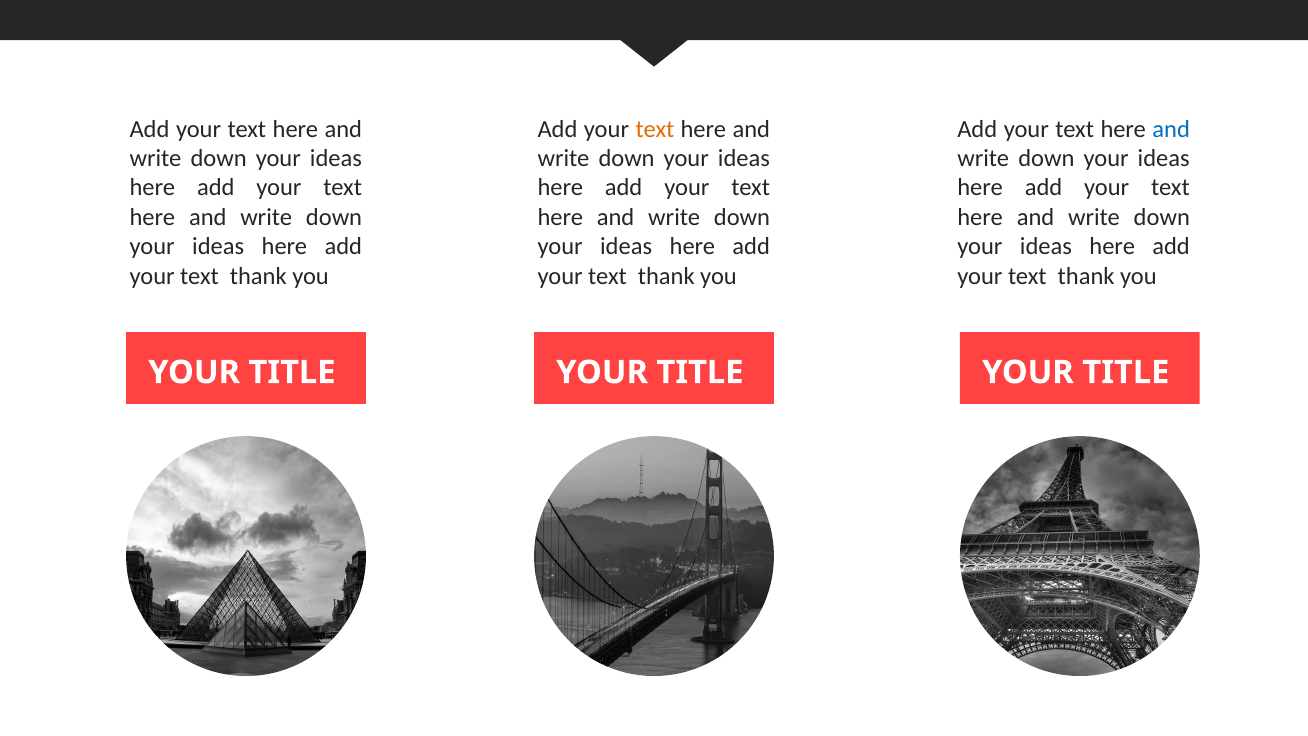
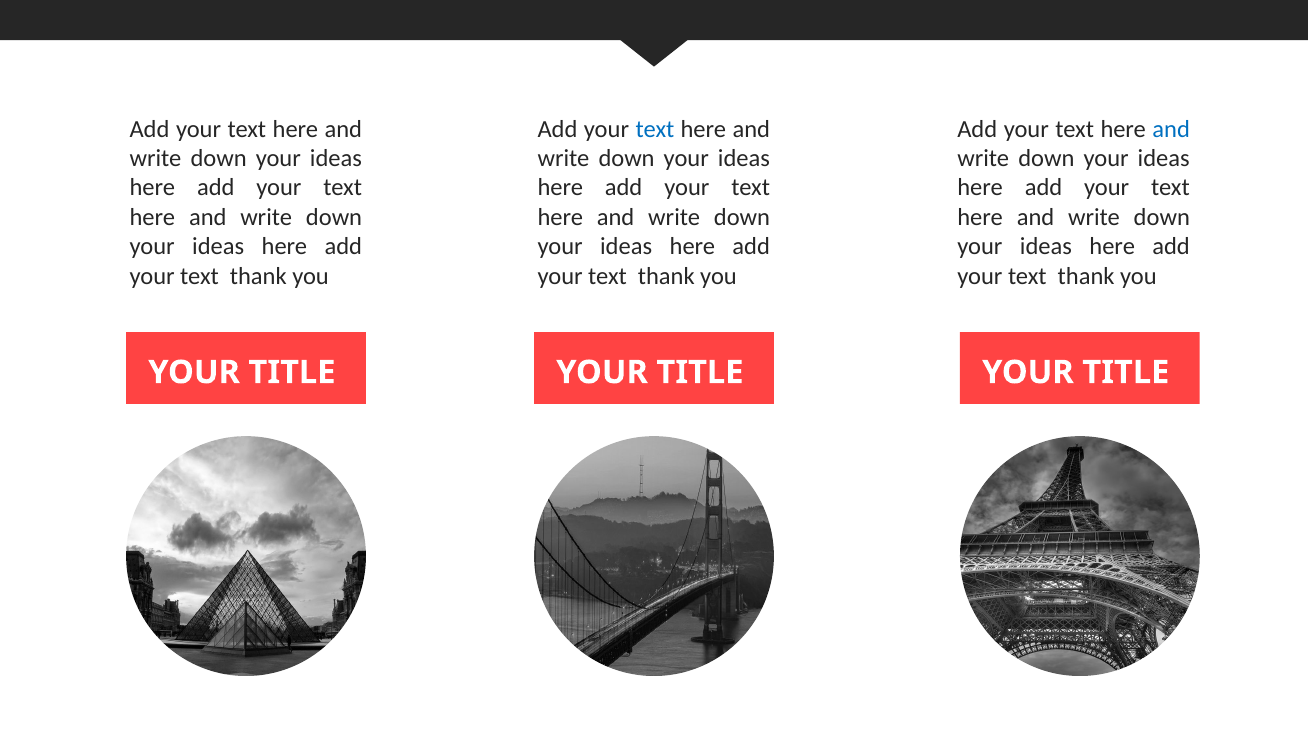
text at (655, 129) colour: orange -> blue
